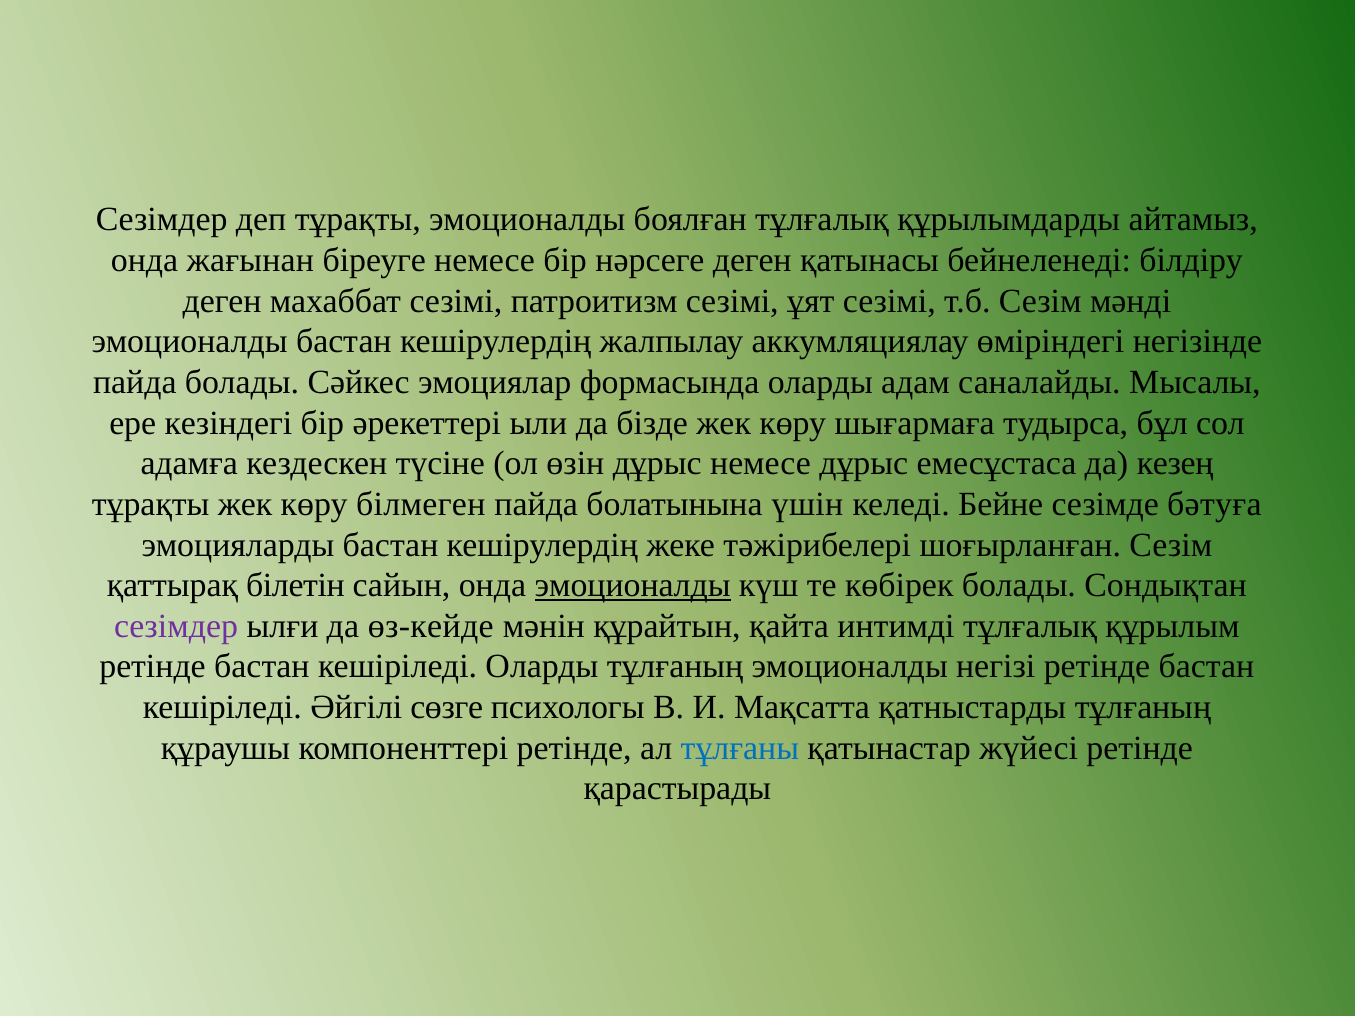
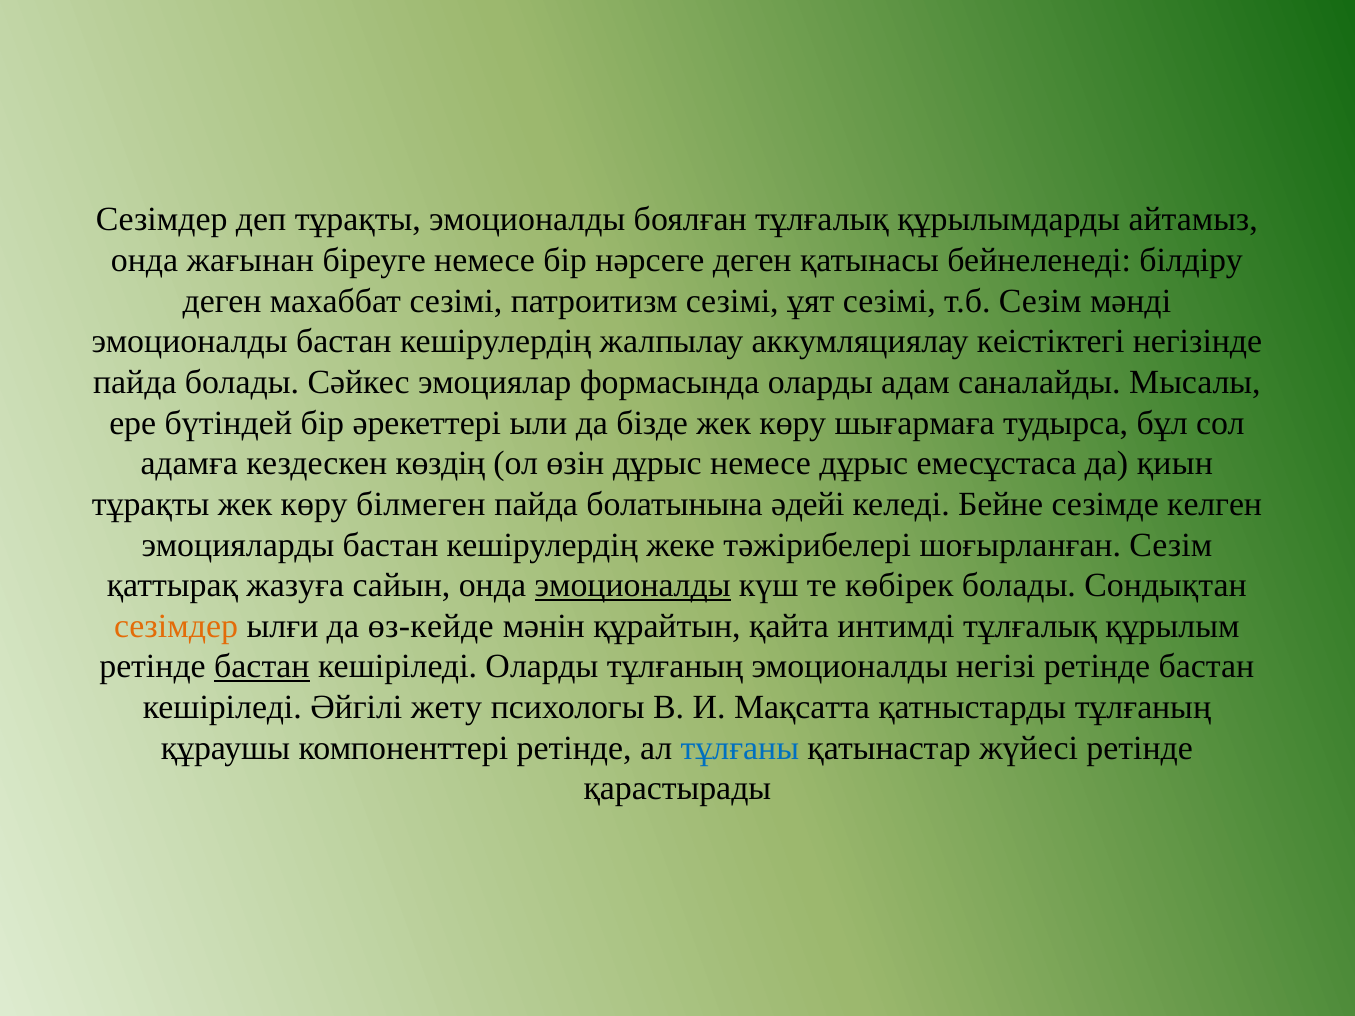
өміріндегі: өміріндегі -> кеістіктегі
кезіндегі: кезіндегі -> бүтіндей
түсіне: түсіне -> көздің
кезең: кезең -> қиын
үшін: үшін -> әдейі
бәтуға: бәтуға -> келген
білетін: білетін -> жазуға
сезімдер at (176, 626) colour: purple -> orange
бастан at (262, 667) underline: none -> present
сөзге: сөзге -> жету
